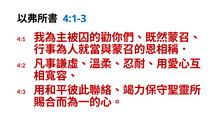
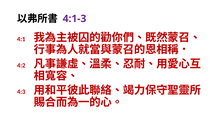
4:1-3 colour: blue -> purple
